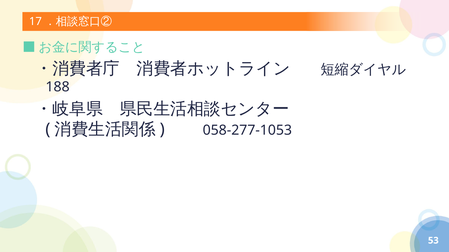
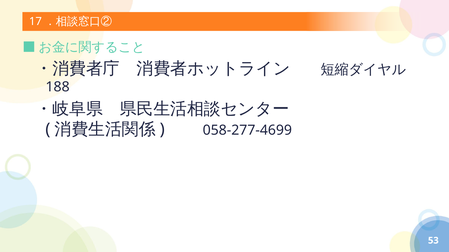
058-277-1053: 058-277-1053 -> 058-277-4699
